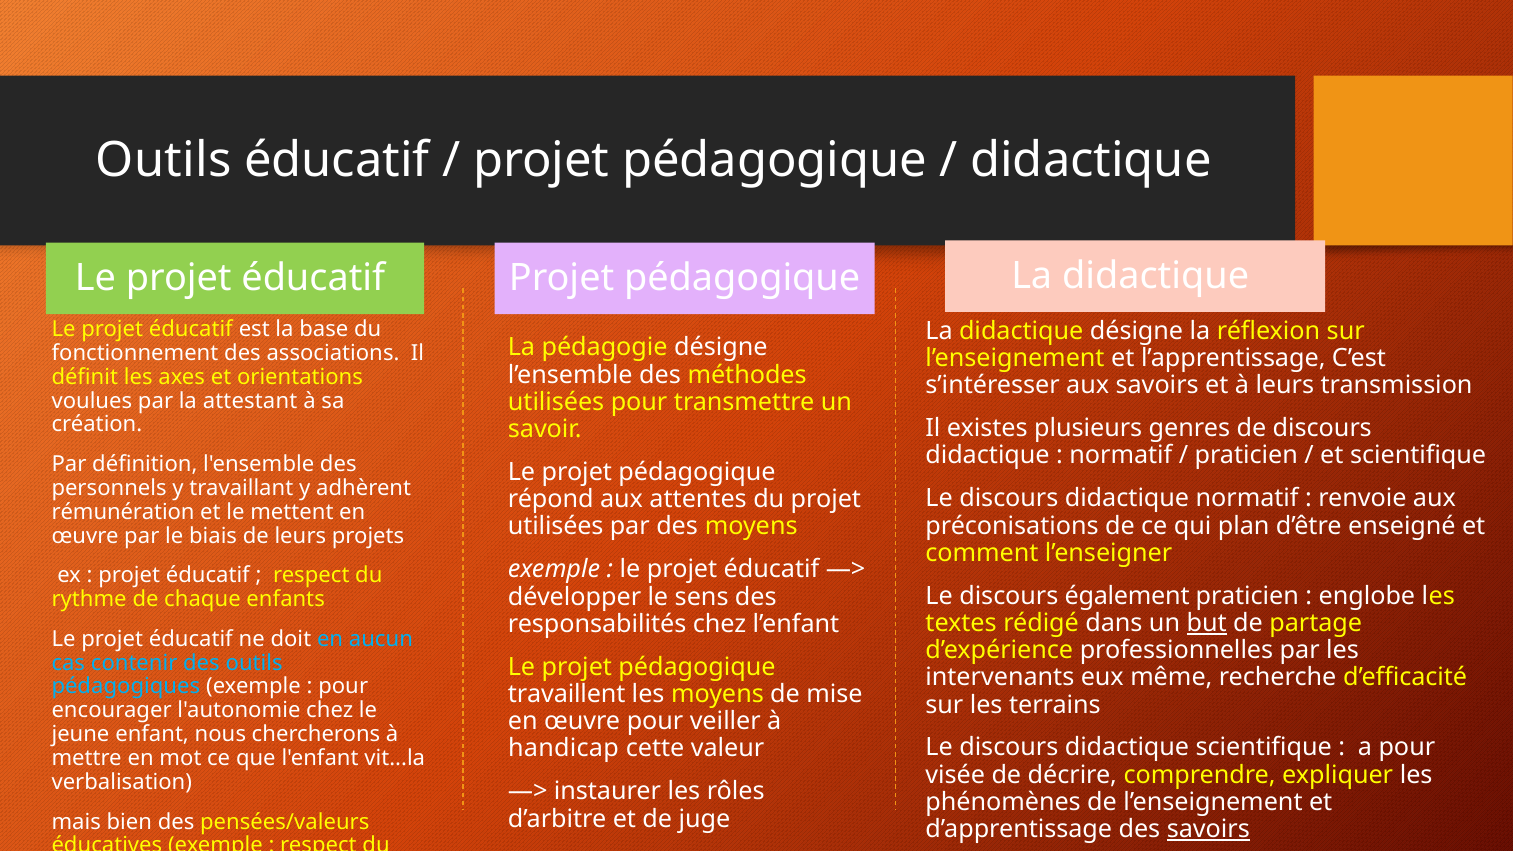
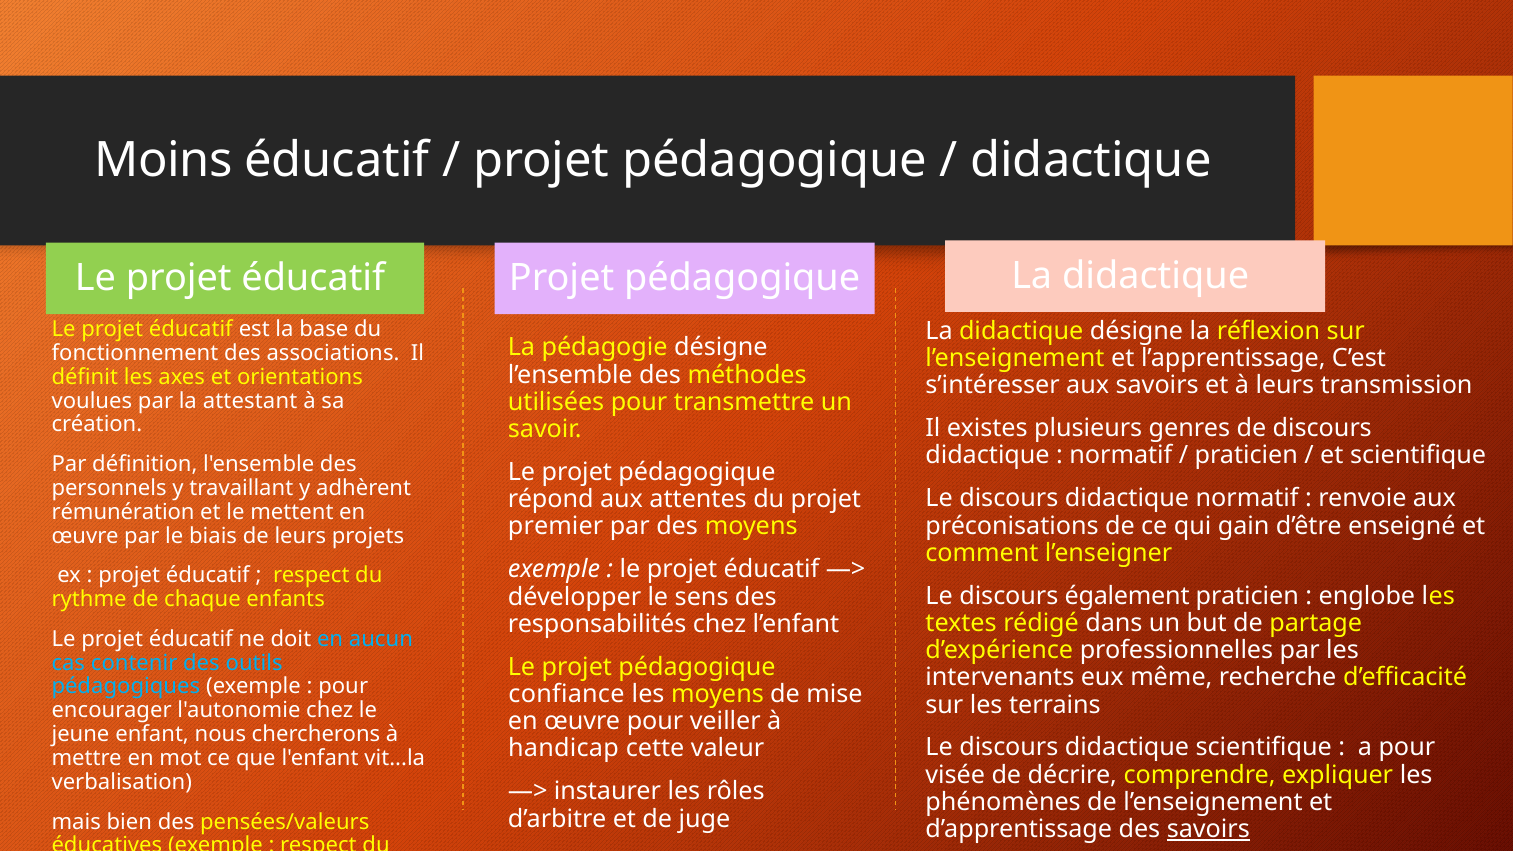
Outils at (164, 160): Outils -> Moins
plan: plan -> gain
utilisées at (556, 527): utilisées -> premier
but underline: present -> none
travaillent: travaillent -> confiance
